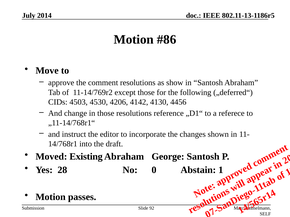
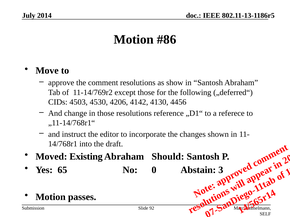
George: George -> Should
28: 28 -> 65
Abstain 1: 1 -> 3
